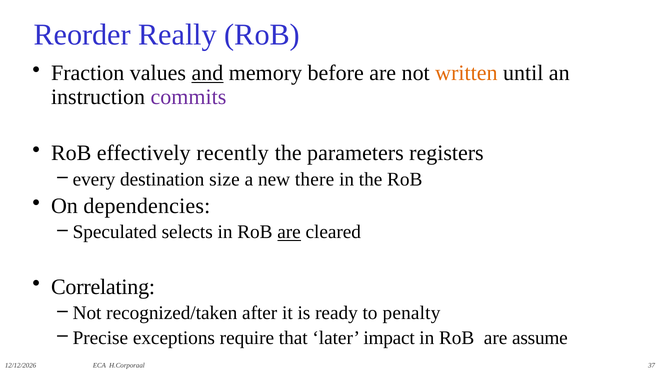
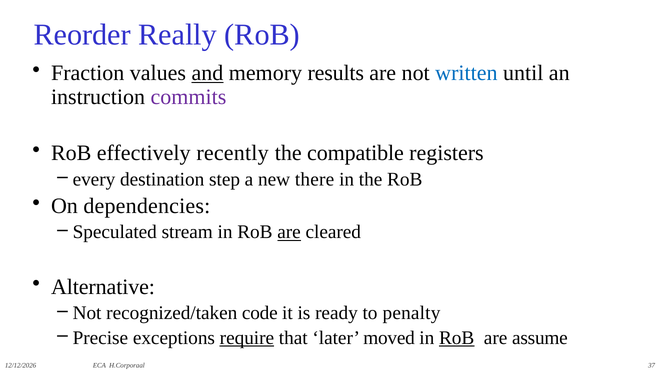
before: before -> results
written colour: orange -> blue
parameters: parameters -> compatible
size: size -> step
selects: selects -> stream
Correlating: Correlating -> Alternative
after: after -> code
require underline: none -> present
impact: impact -> moved
RoB at (457, 338) underline: none -> present
